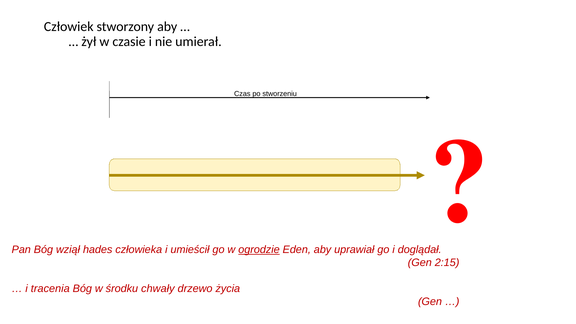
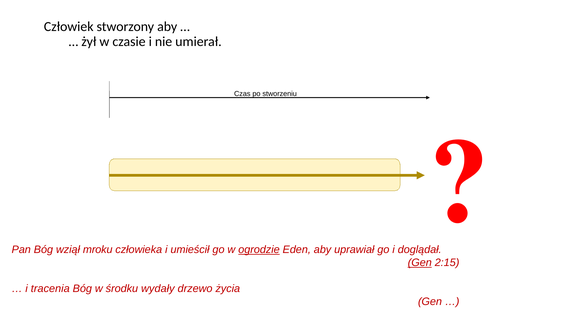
hades: hades -> mroku
Gen at (420, 263) underline: none -> present
chwały: chwały -> wydały
